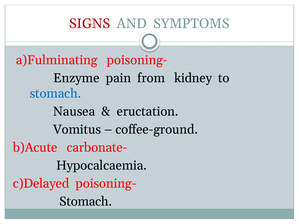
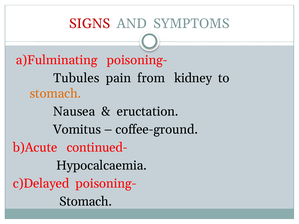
Enzyme: Enzyme -> Tubules
stomach at (55, 94) colour: blue -> orange
carbonate-: carbonate- -> continued-
